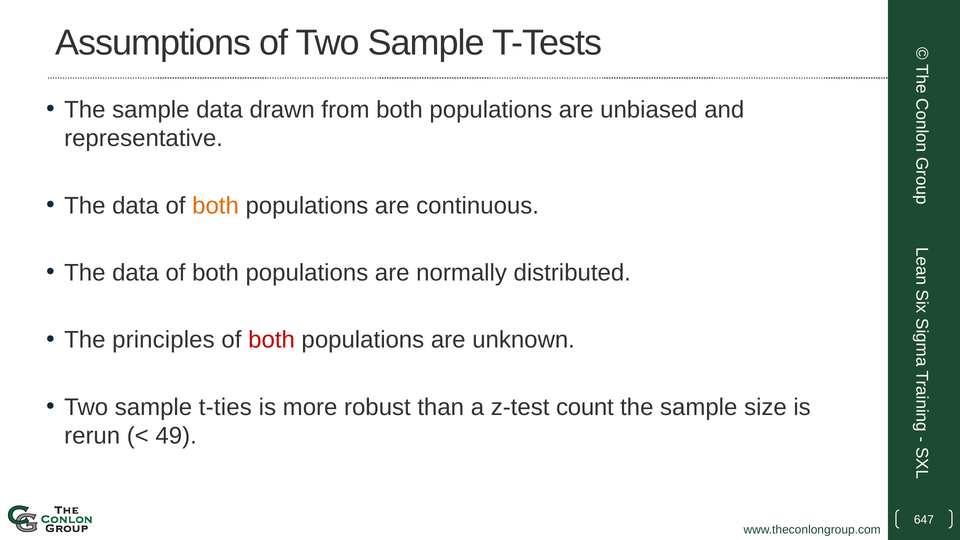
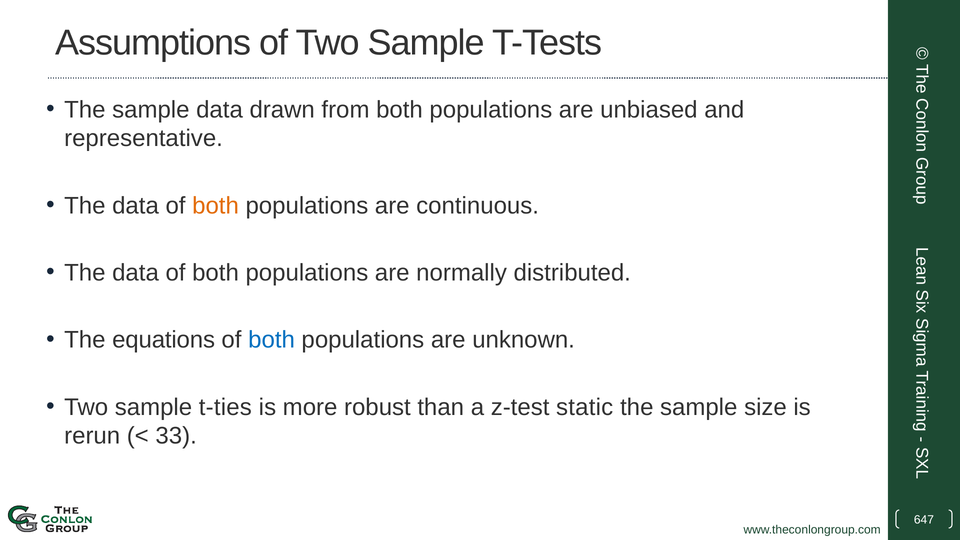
principles: principles -> equations
both at (272, 340) colour: red -> blue
count: count -> static
49: 49 -> 33
